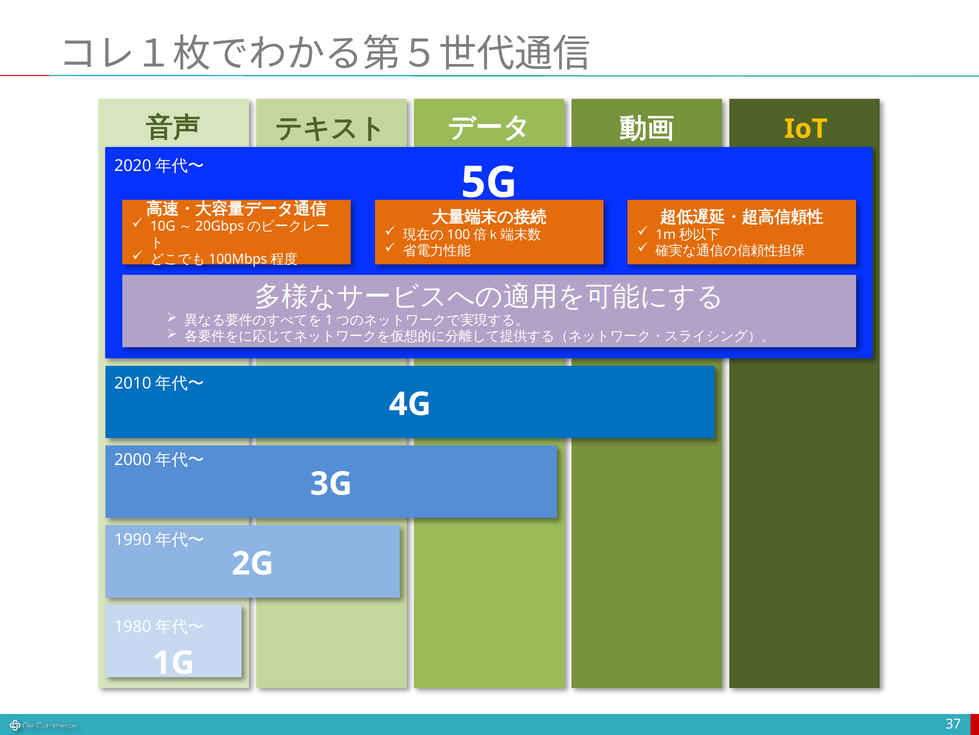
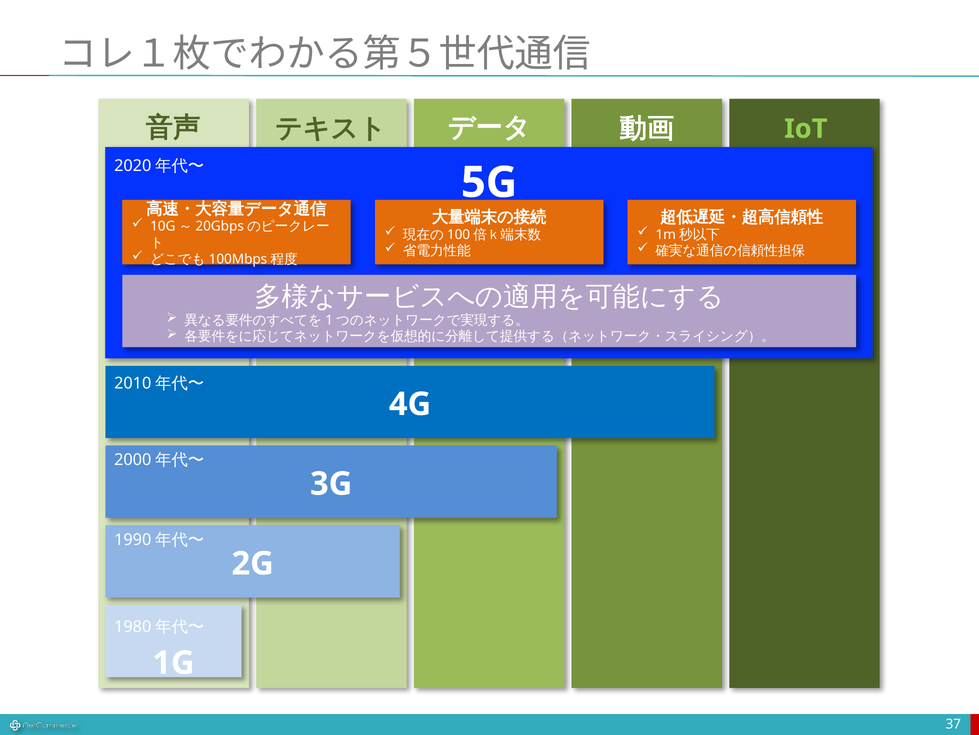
IoT colour: yellow -> light green
